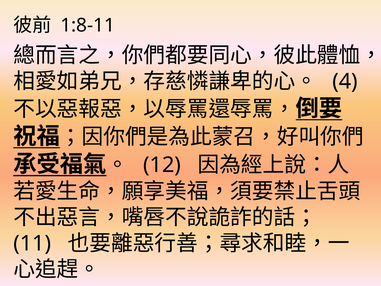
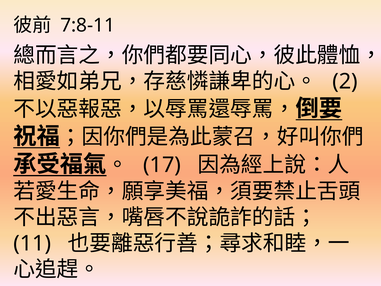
1:8-11: 1:8-11 -> 7:8-11
4: 4 -> 2
12: 12 -> 17
